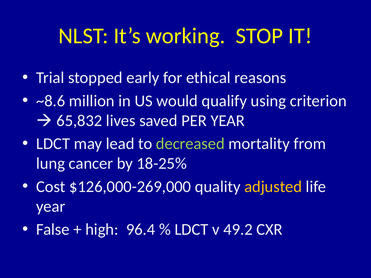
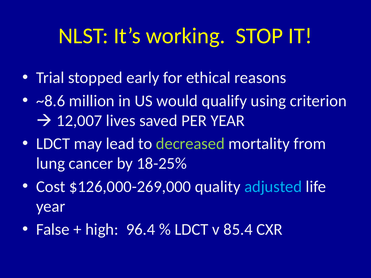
65,832: 65,832 -> 12,007
adjusted colour: yellow -> light blue
49.2: 49.2 -> 85.4
